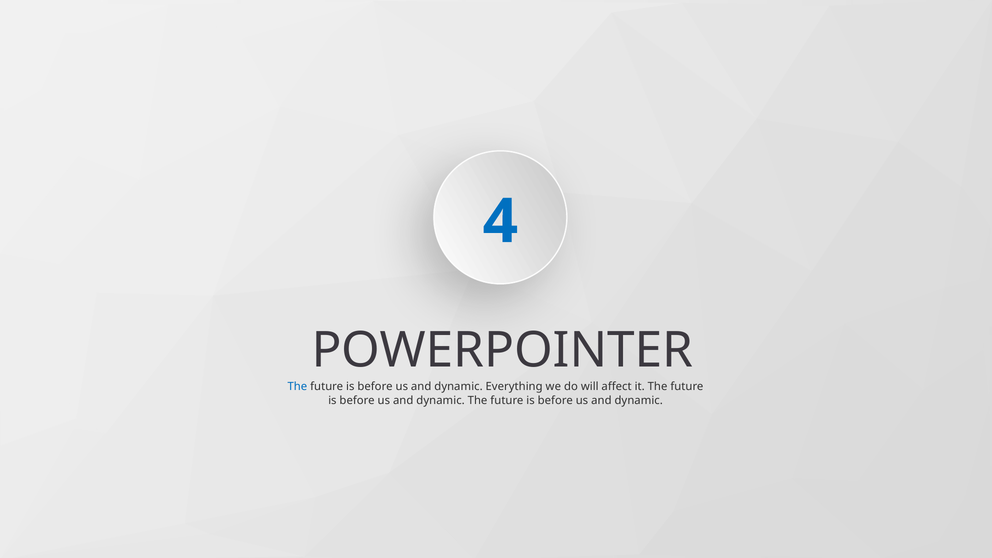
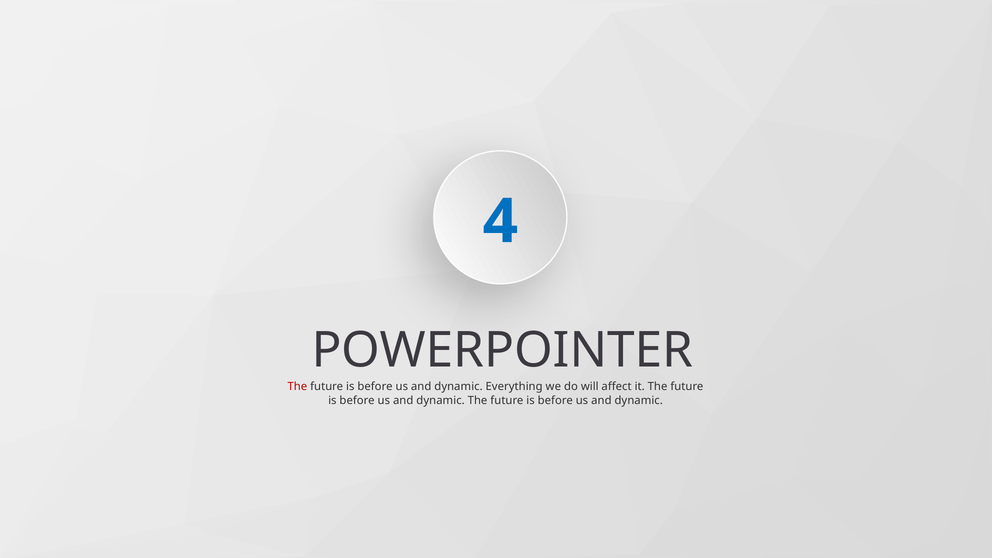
The at (297, 387) colour: blue -> red
